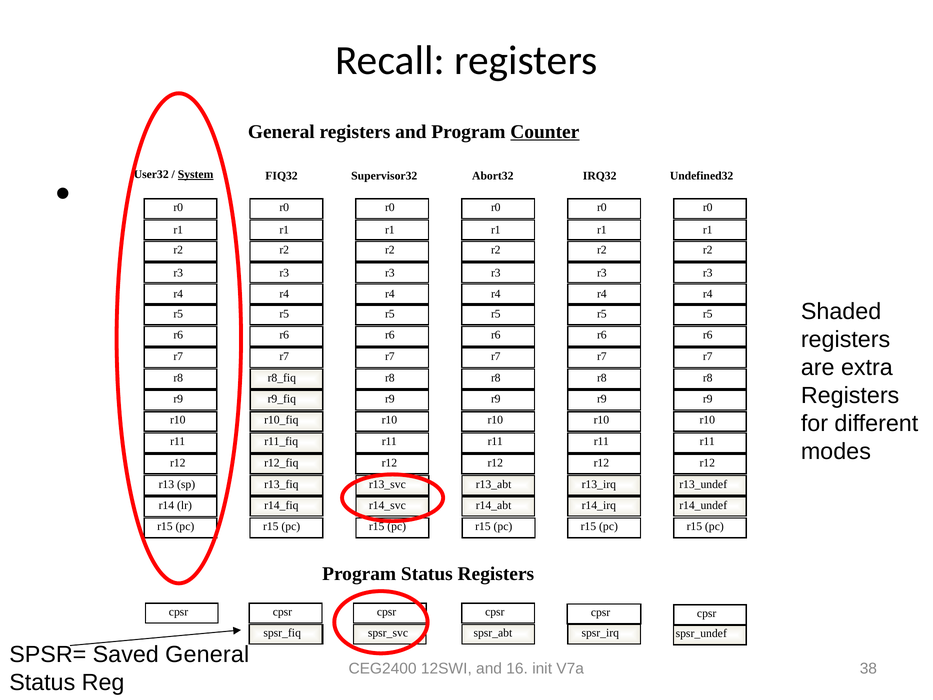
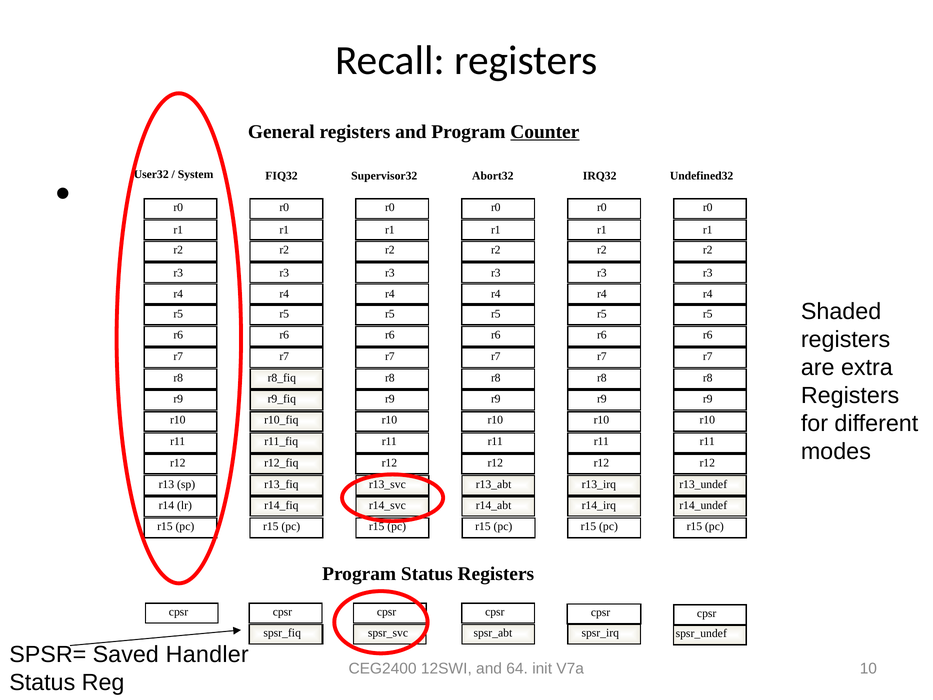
System underline: present -> none
Saved General: General -> Handler
16: 16 -> 64
38: 38 -> 10
